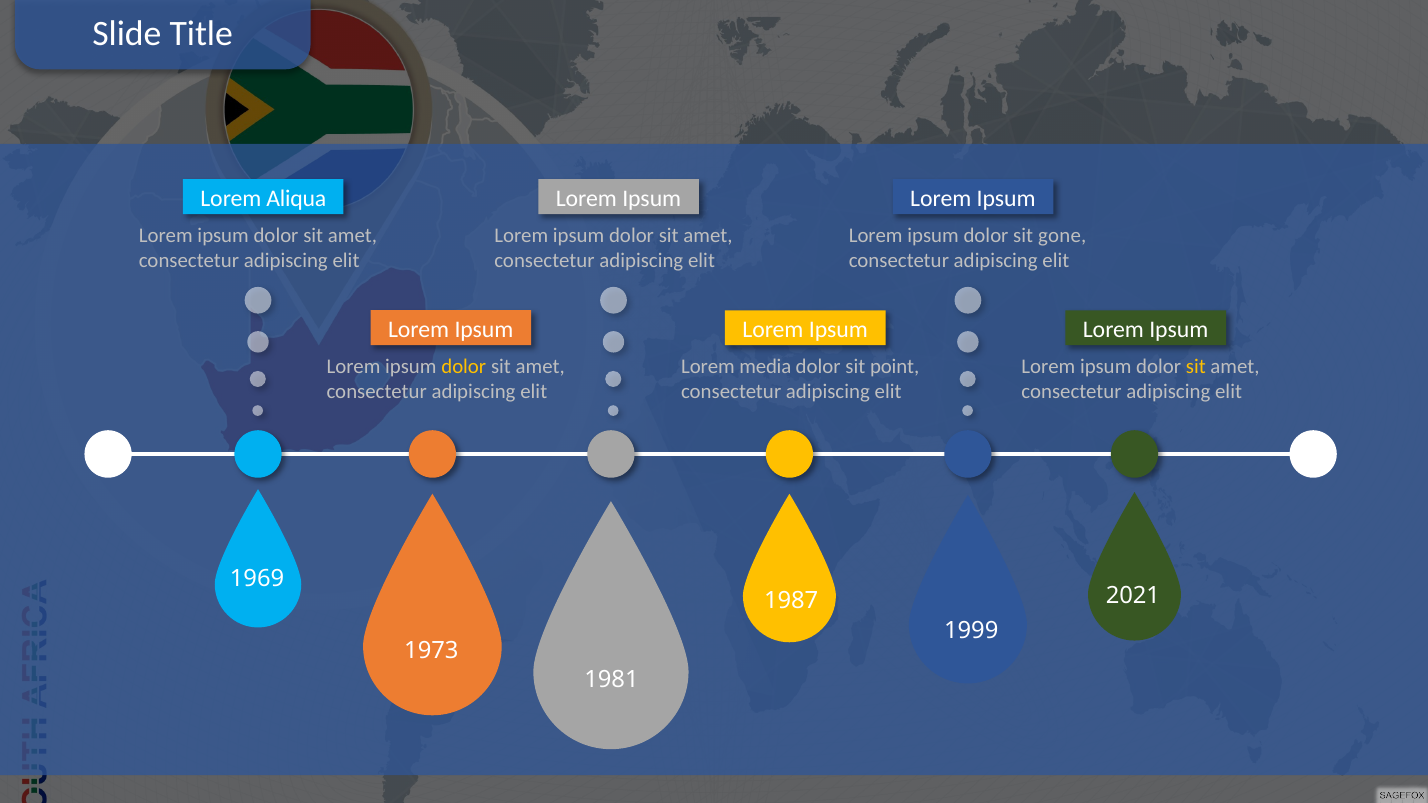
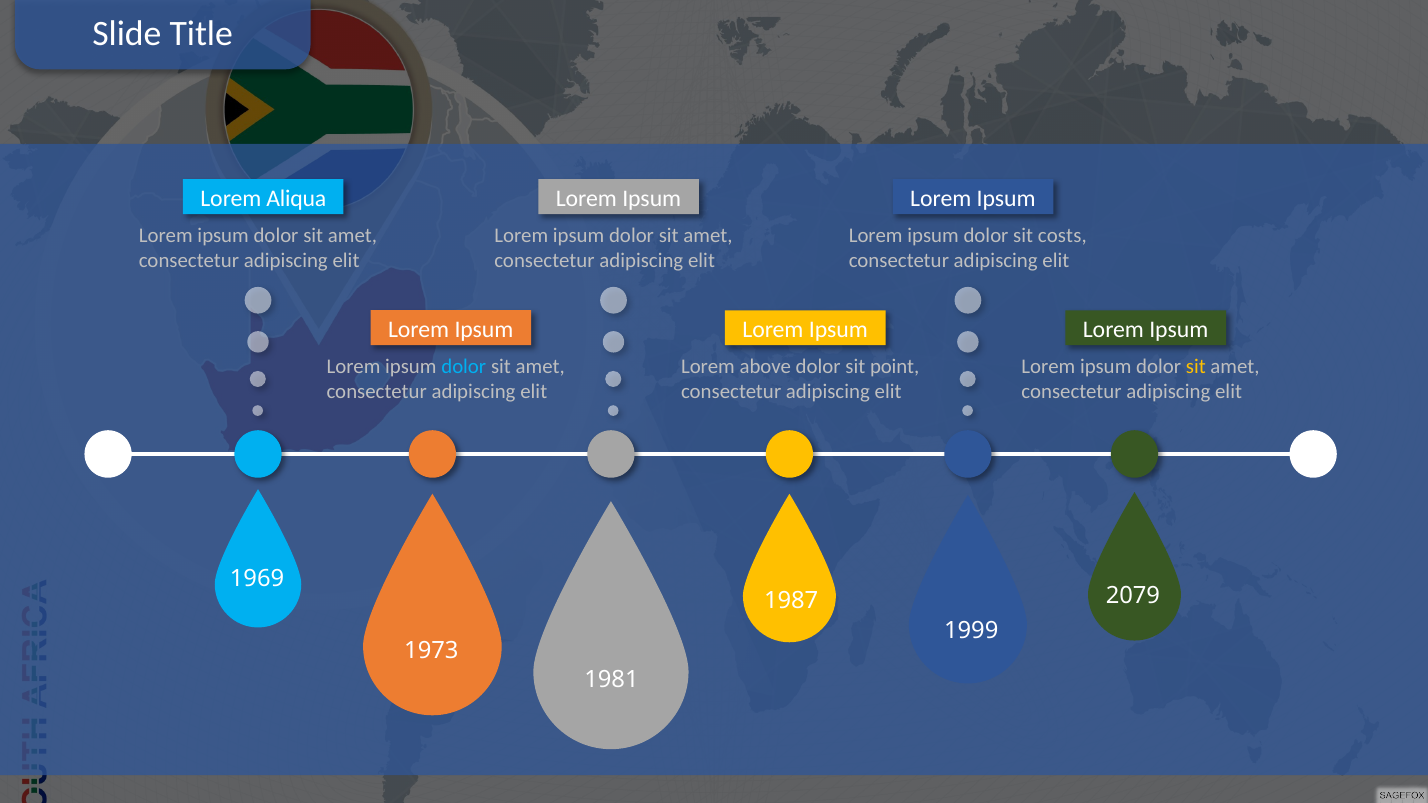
gone: gone -> costs
dolor at (464, 366) colour: yellow -> light blue
media: media -> above
2021: 2021 -> 2079
